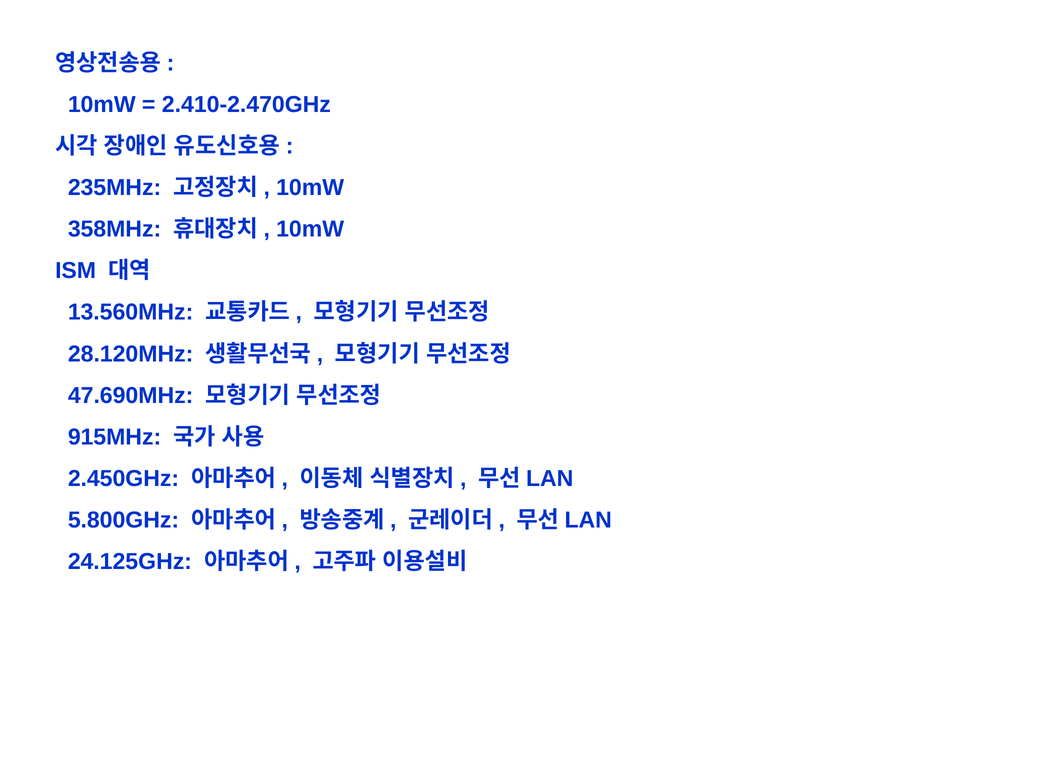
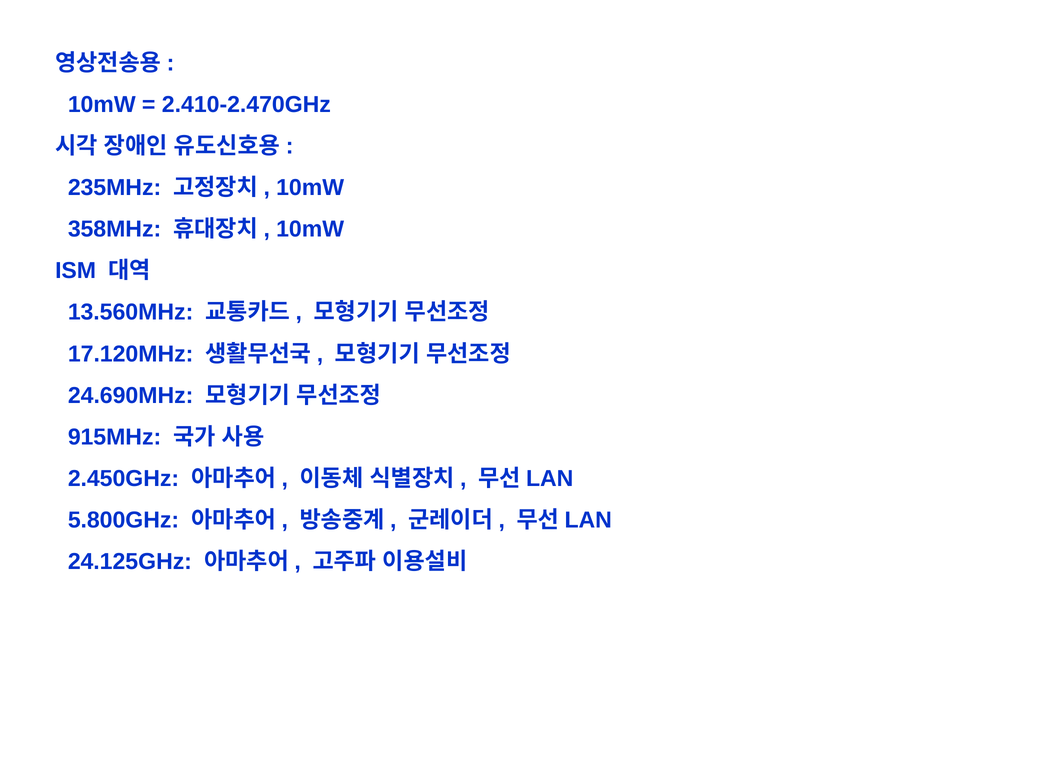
28.120MHz: 28.120MHz -> 17.120MHz
47.690MHz: 47.690MHz -> 24.690MHz
